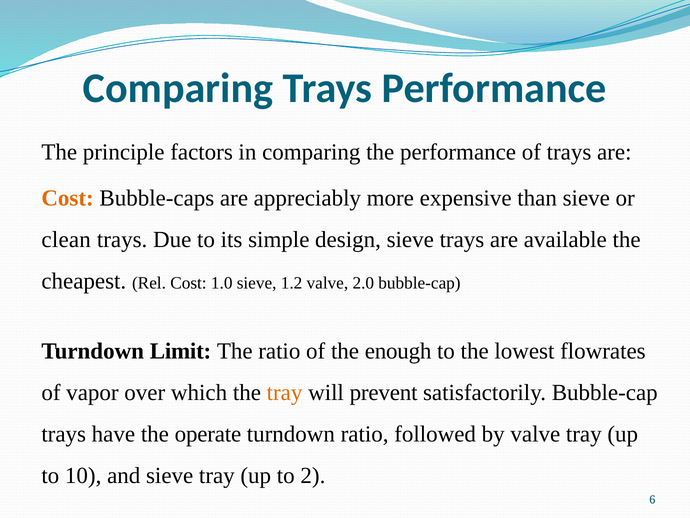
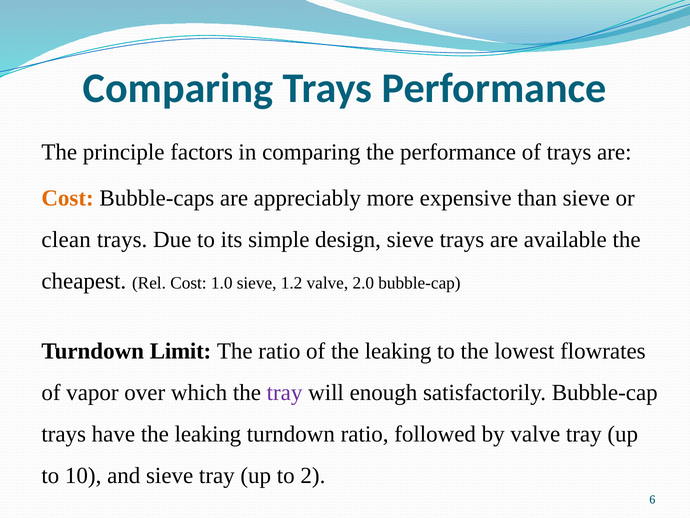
of the enough: enough -> leaking
tray at (285, 392) colour: orange -> purple
prevent: prevent -> enough
have the operate: operate -> leaking
